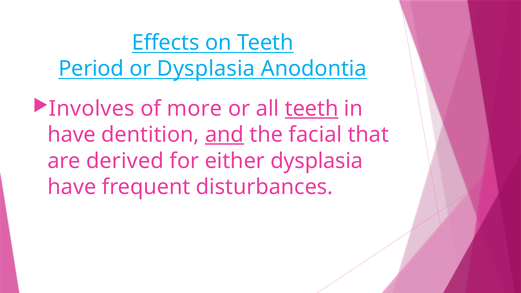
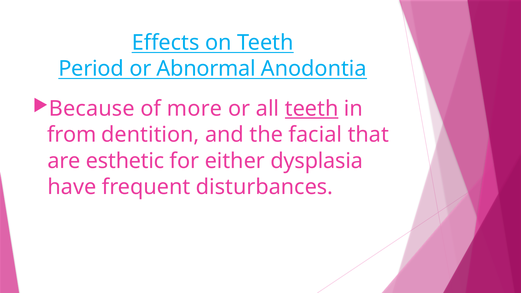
or Dysplasia: Dysplasia -> Abnormal
Involves: Involves -> Because
have at (72, 135): have -> from
and underline: present -> none
derived: derived -> esthetic
